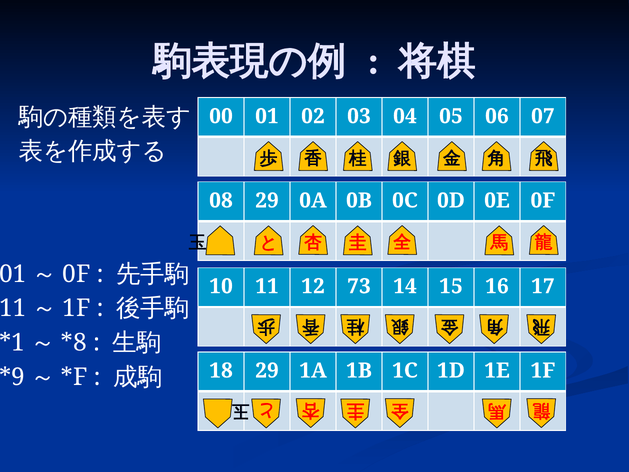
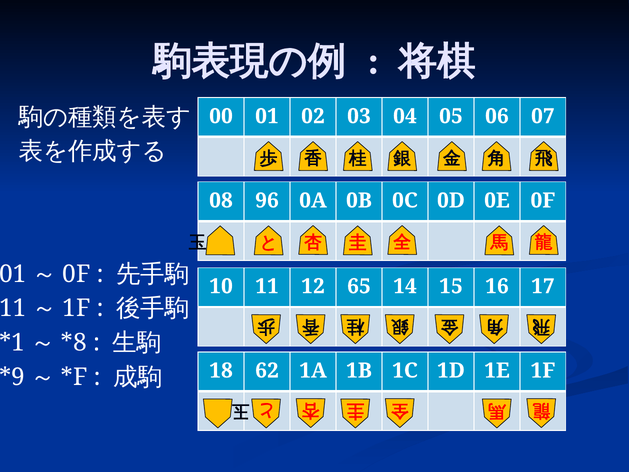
08 29: 29 -> 96
73: 73 -> 65
18 29: 29 -> 62
